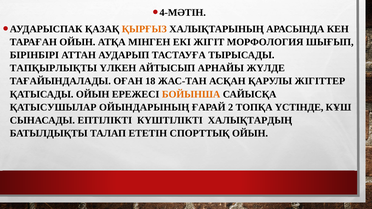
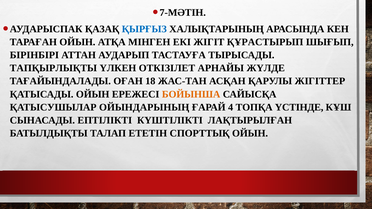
4-МӘТІН: 4-МӘТІН -> 7-МӘТІН
ҚЫРҒЫЗ colour: orange -> blue
МОРФОЛОГИЯ: МОРФОЛОГИЯ -> ҚҰРАСТЫРЫП
АЙТЫСЫП: АЙТЫСЫП -> ОТКІЗІЛЕТ
2: 2 -> 4
ХАЛЫҚТАРДЫҢ: ХАЛЫҚТАРДЫҢ -> ЛАҚТЫРЫЛҒАН
